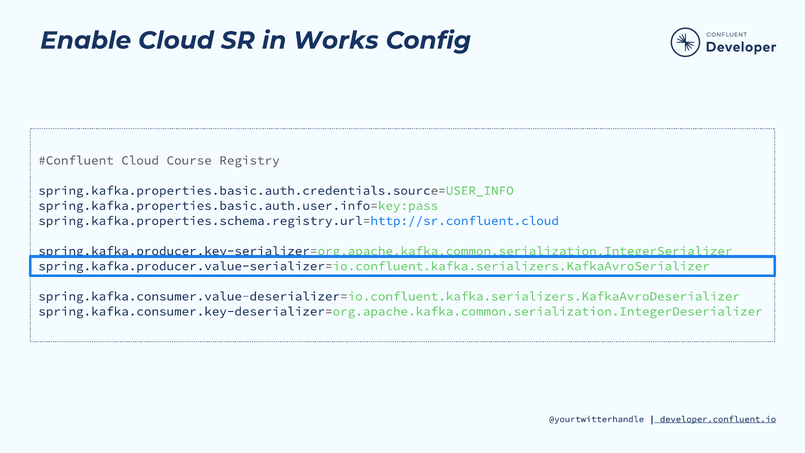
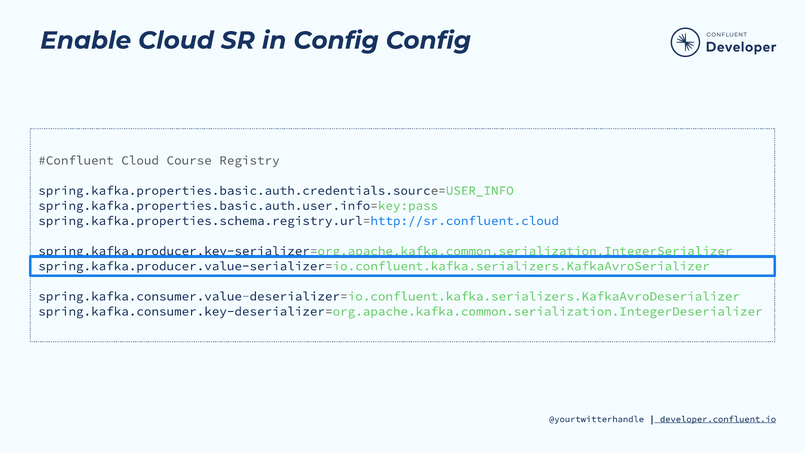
in Works: Works -> Config
